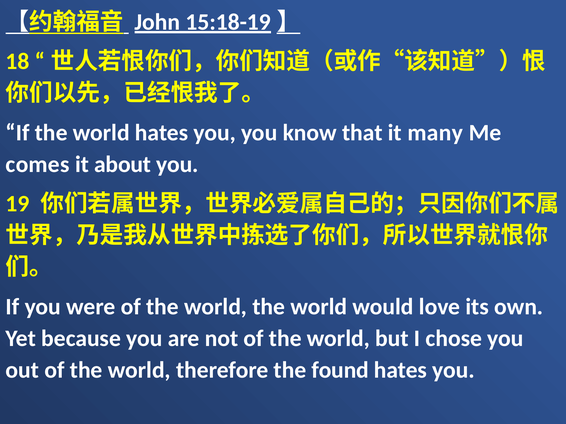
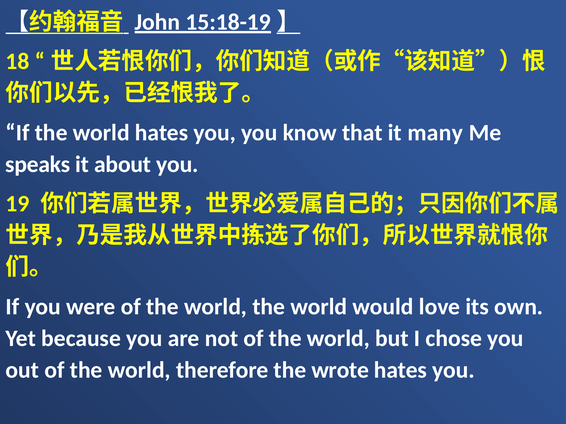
comes: comes -> speaks
found: found -> wrote
